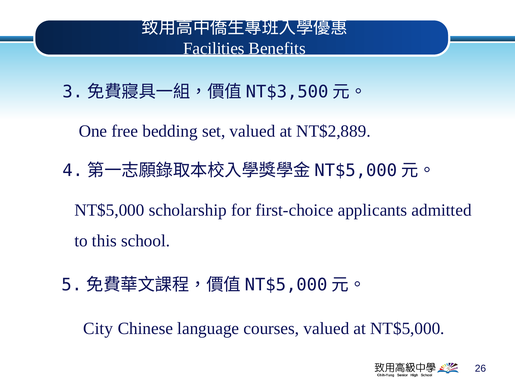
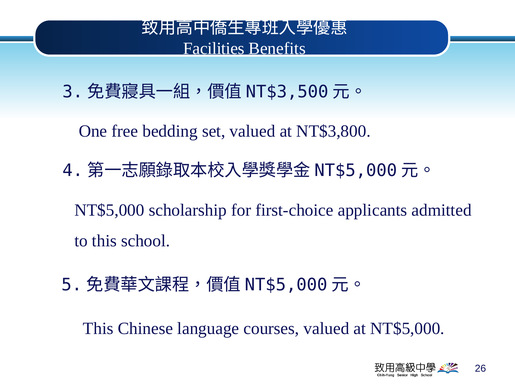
NT$2,889: NT$2,889 -> NT$3,800
City at (98, 329): City -> This
